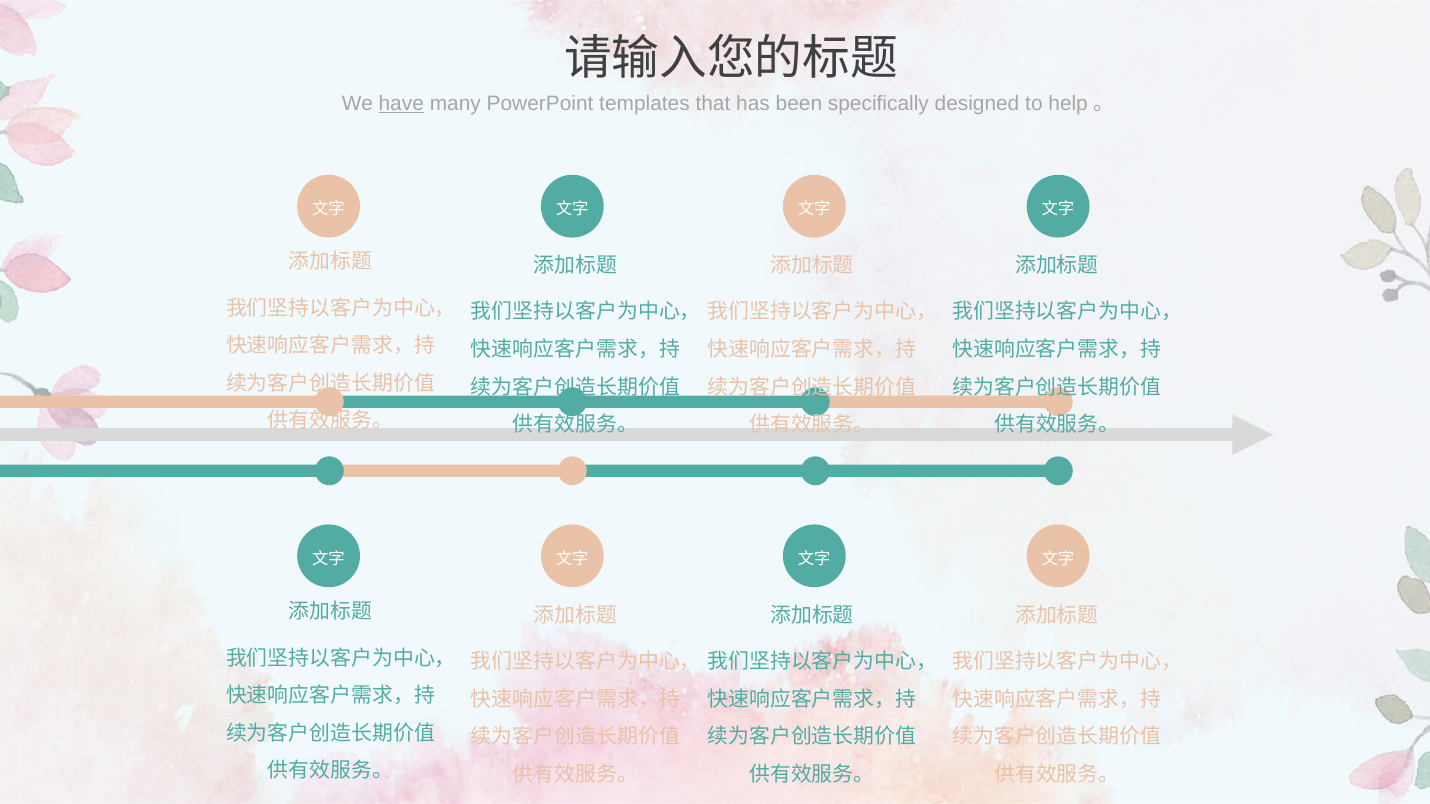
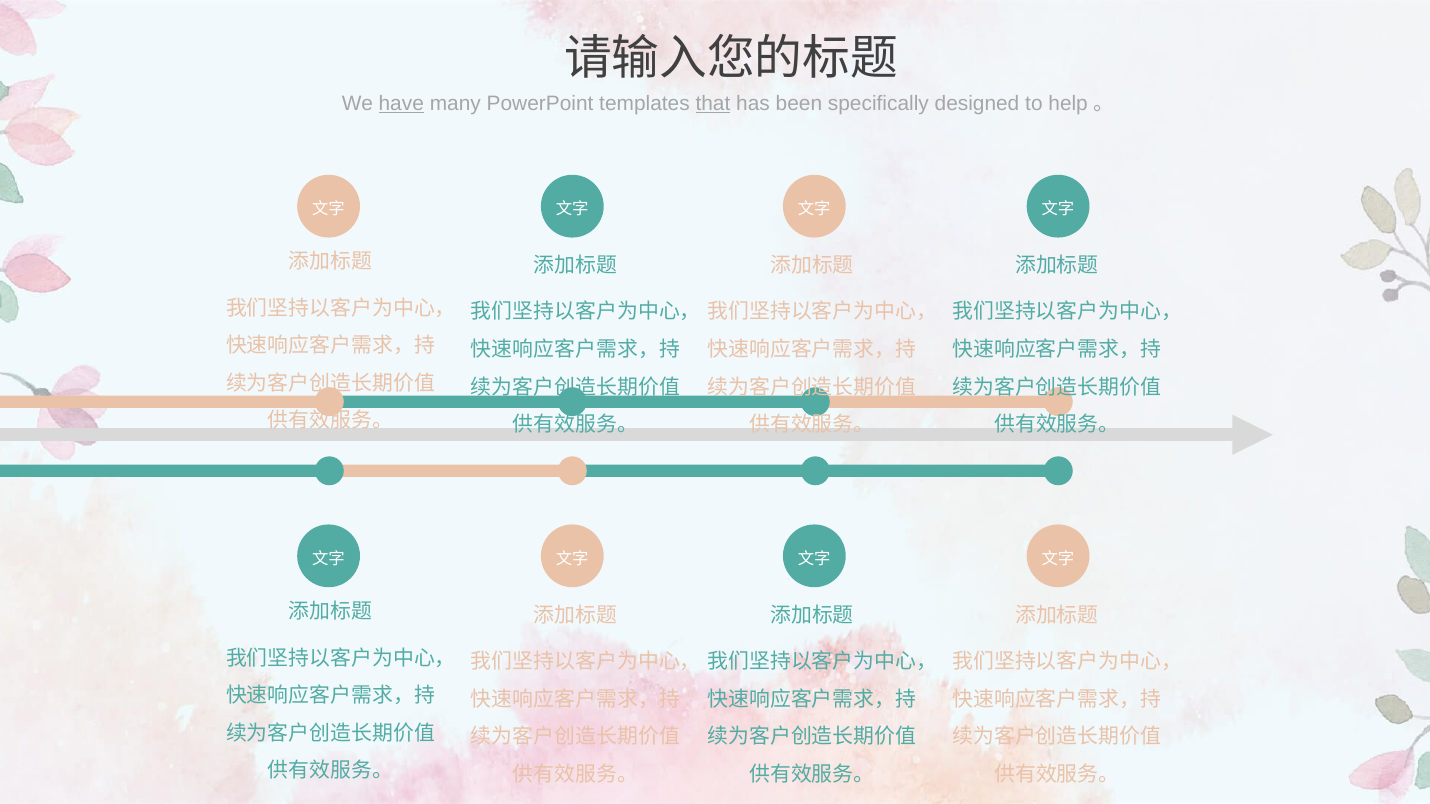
that underline: none -> present
